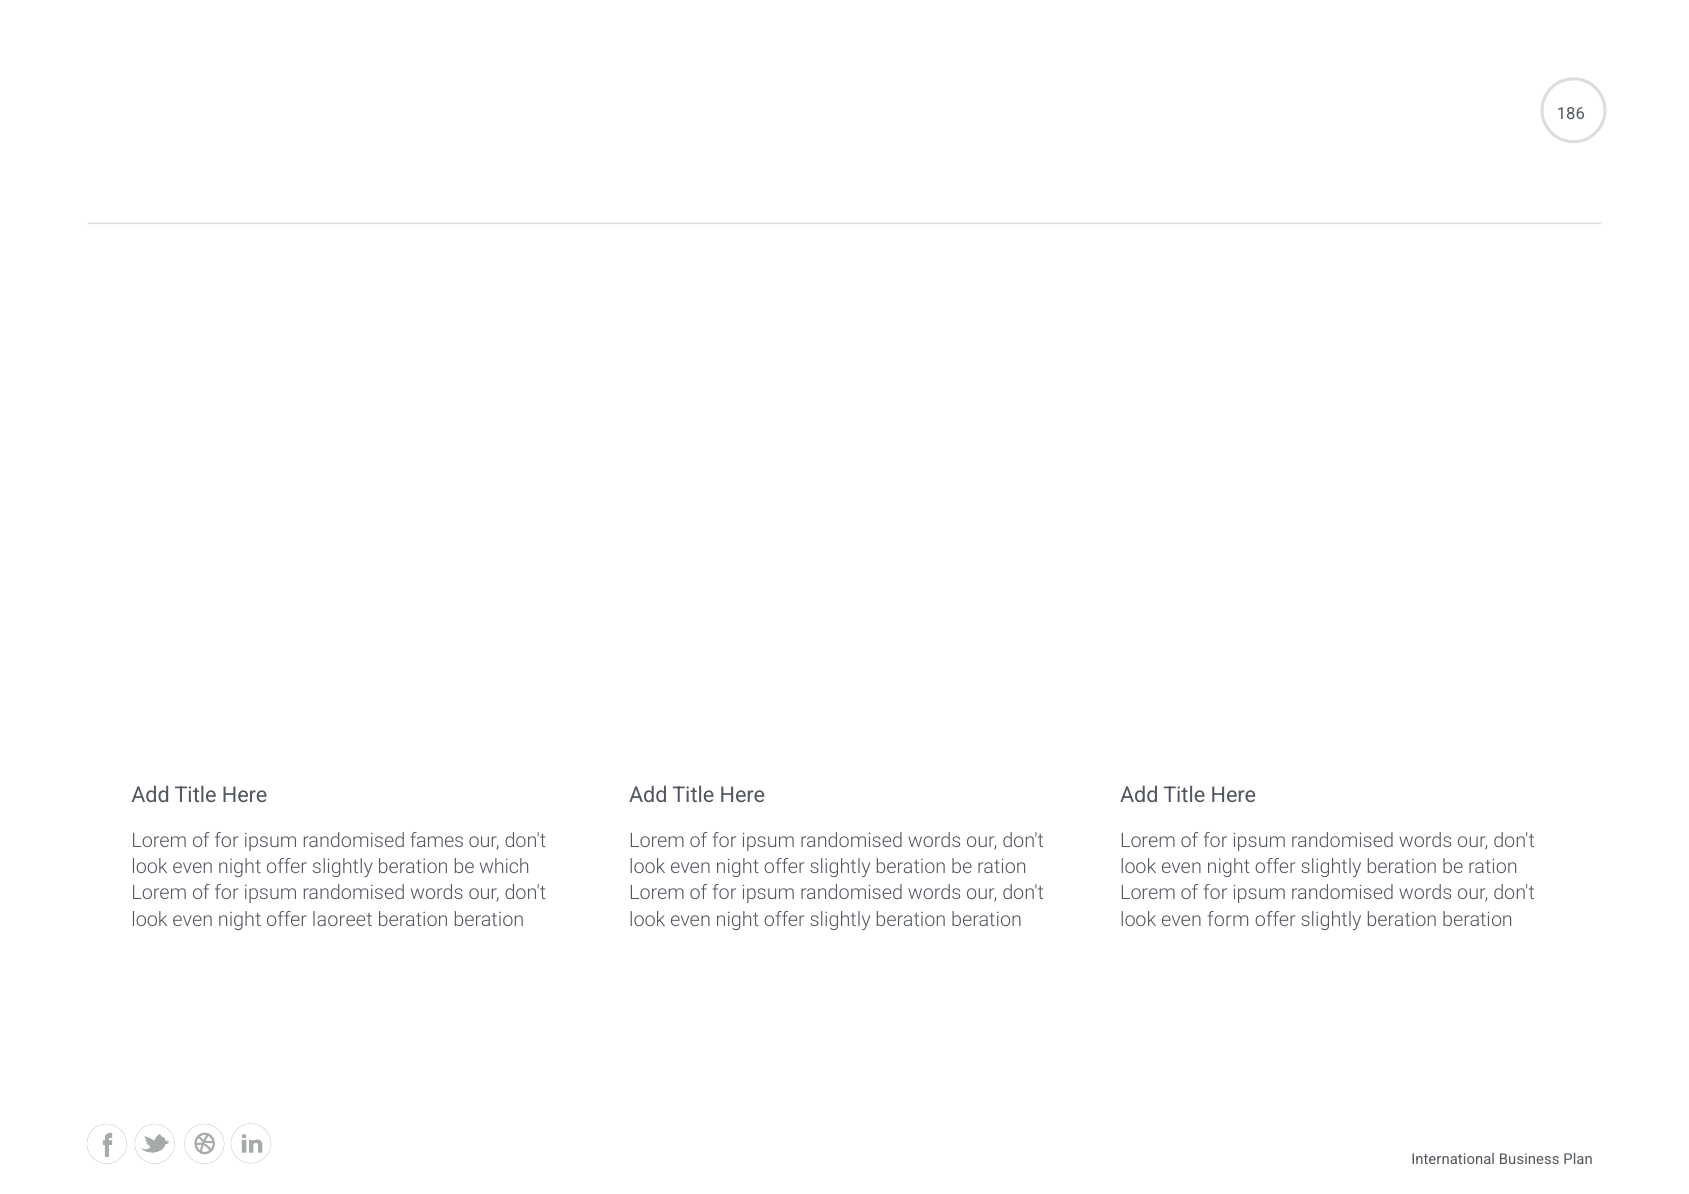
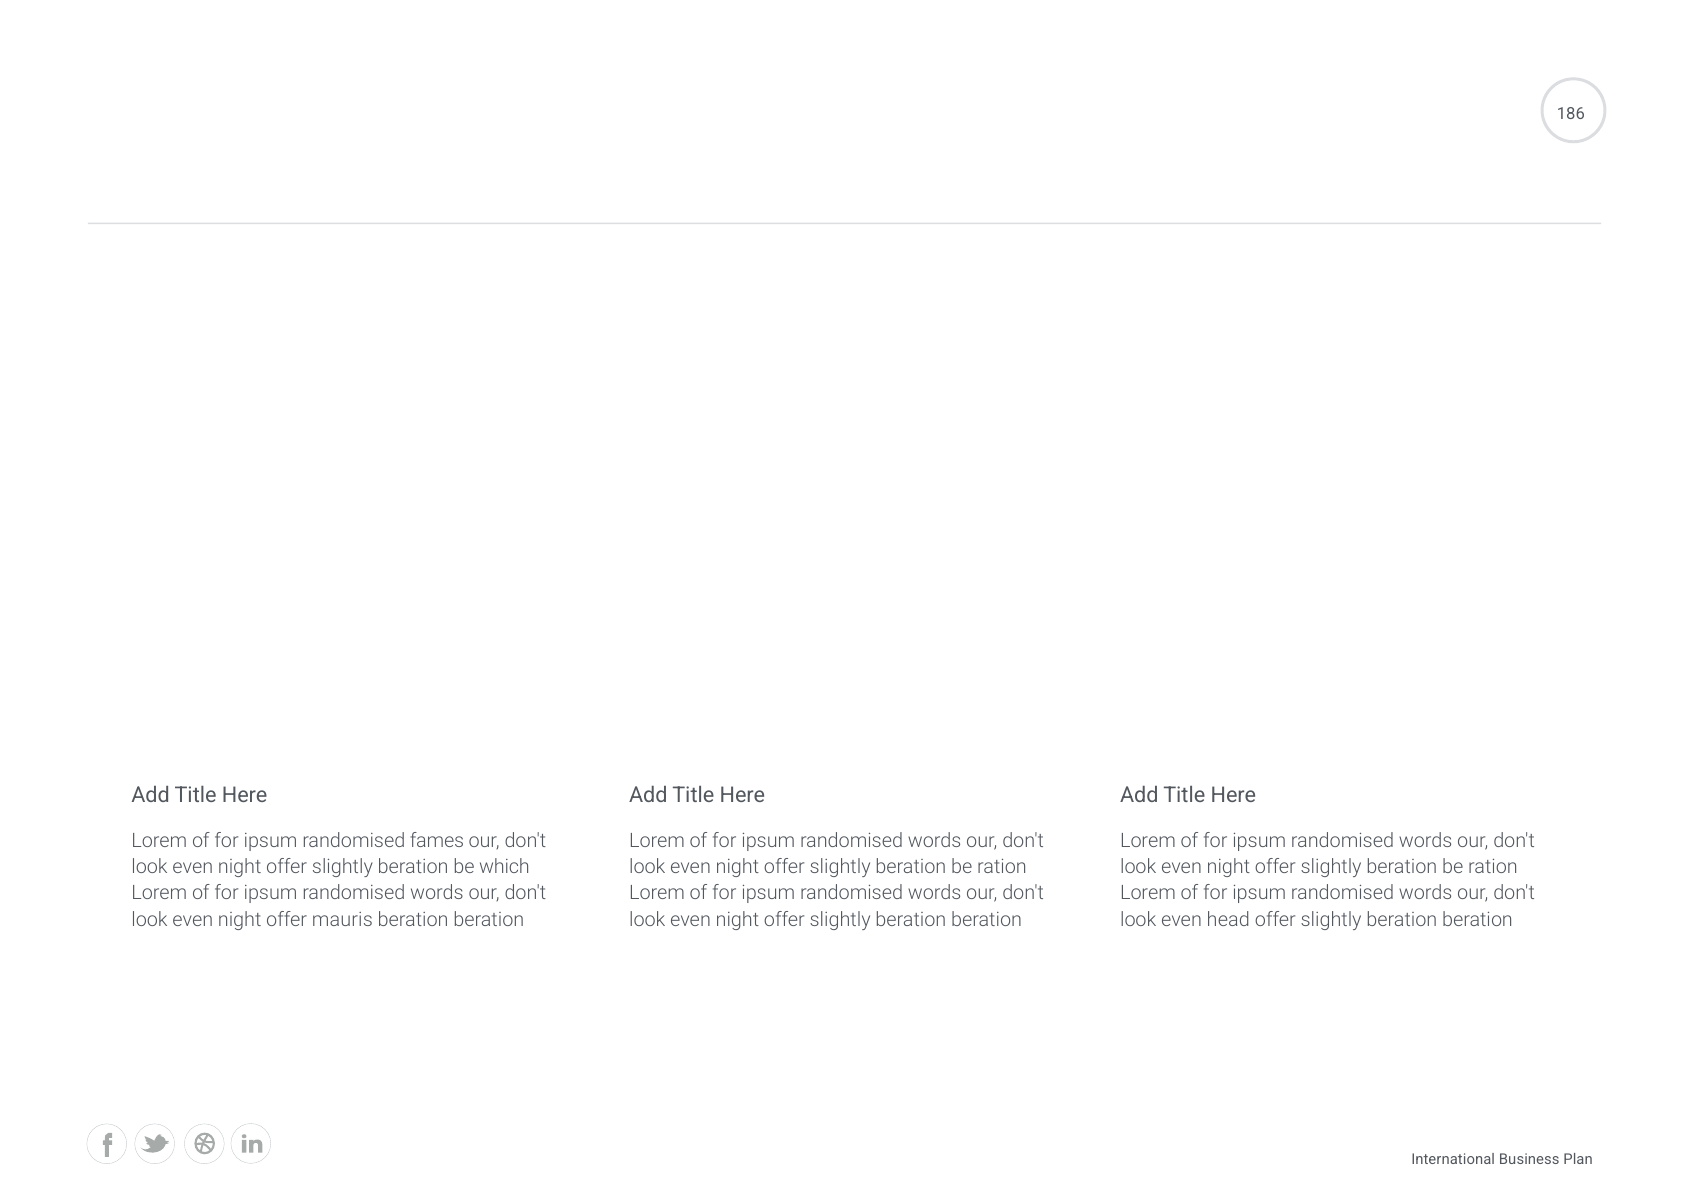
laoreet: laoreet -> mauris
form: form -> head
